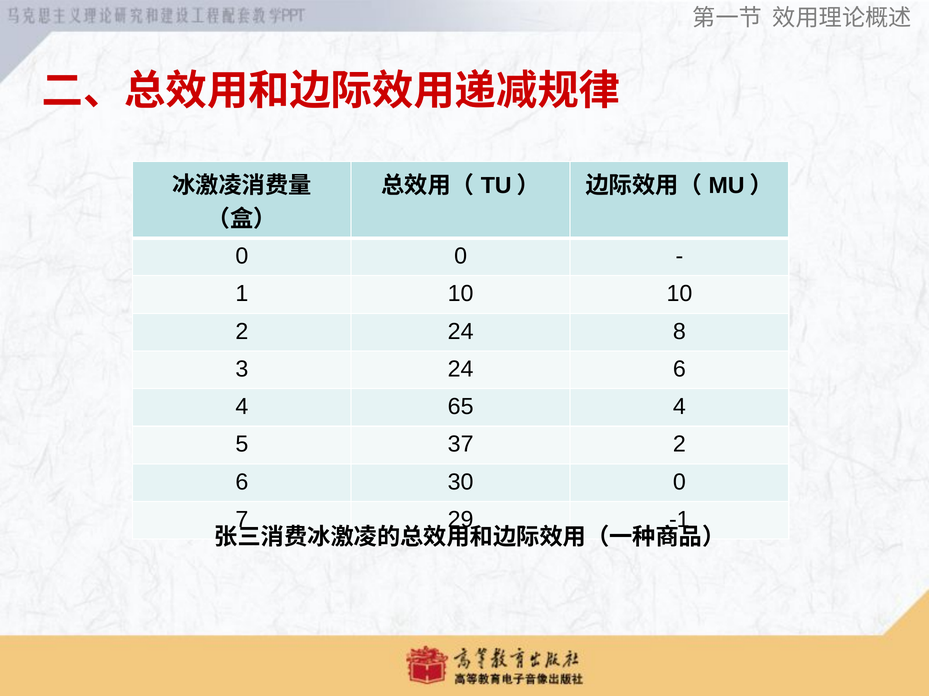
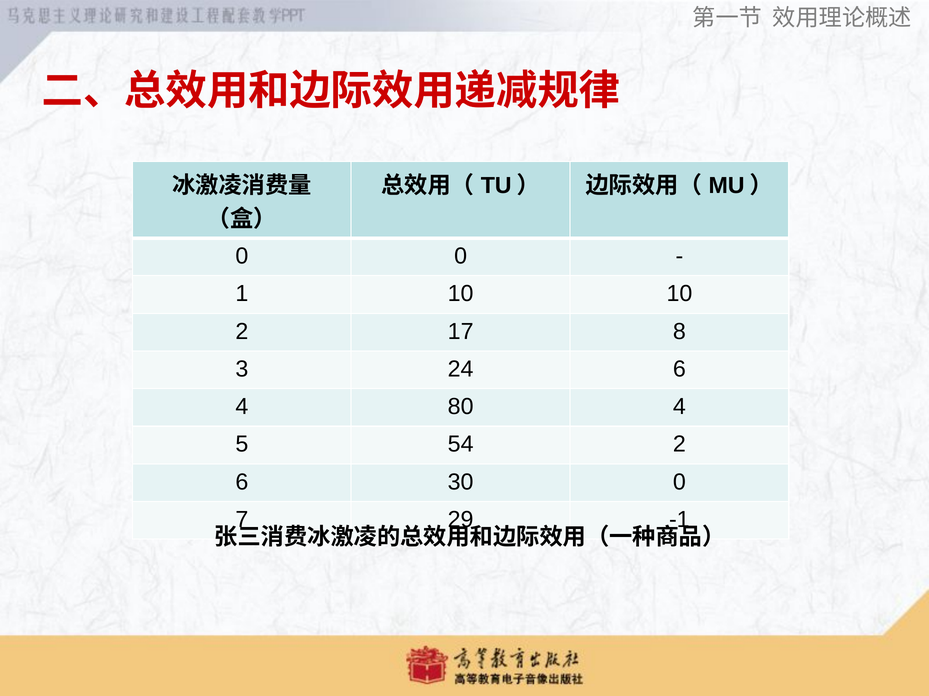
2 24: 24 -> 17
65: 65 -> 80
37: 37 -> 54
